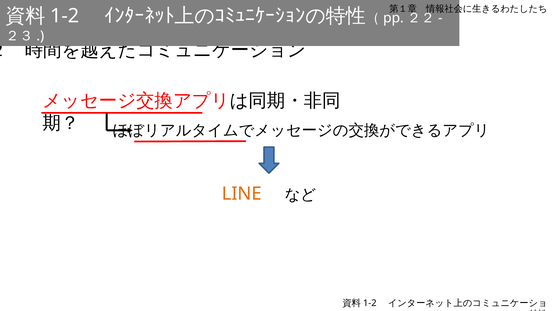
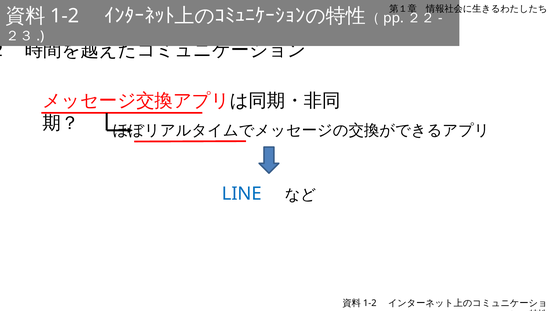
LINE colour: orange -> blue
